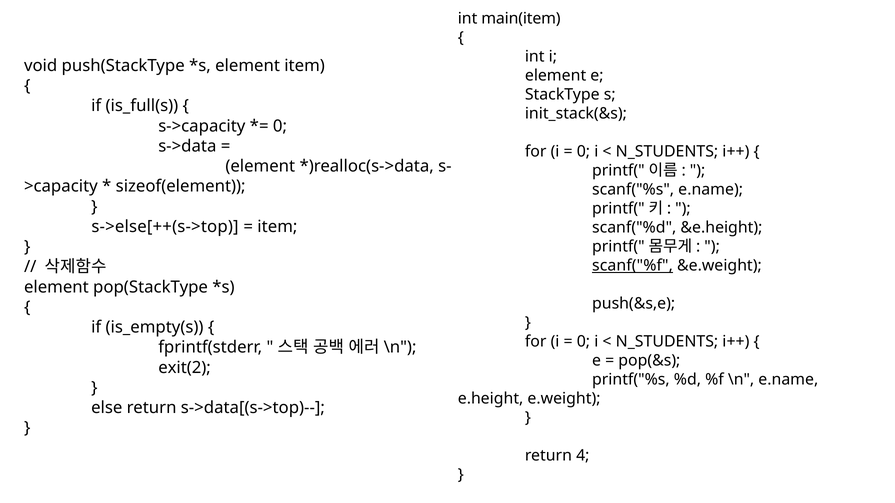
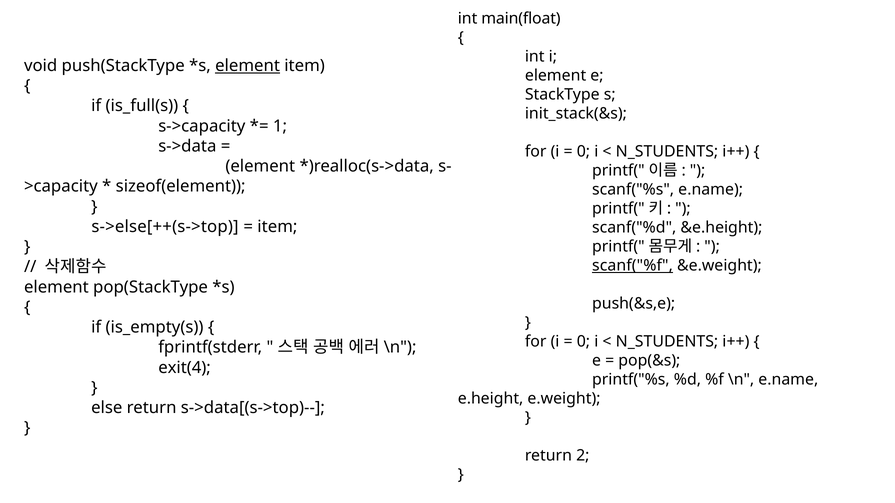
main(item: main(item -> main(float
element at (248, 66) underline: none -> present
0 at (280, 126): 0 -> 1
exit(2: exit(2 -> exit(4
4: 4 -> 2
